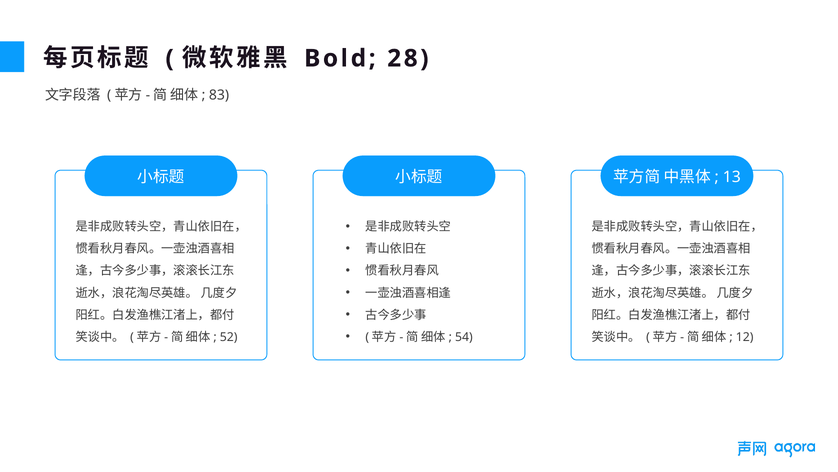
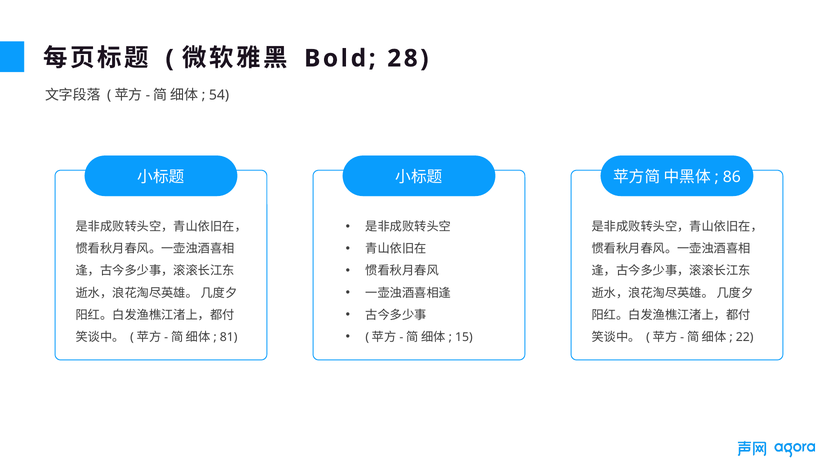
83: 83 -> 54
13: 13 -> 86
54: 54 -> 15
52: 52 -> 81
12: 12 -> 22
